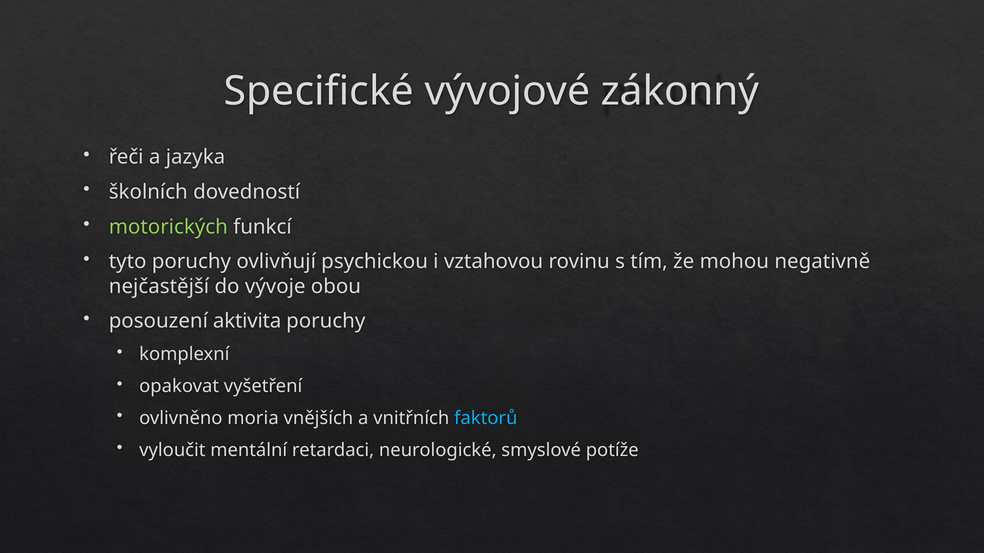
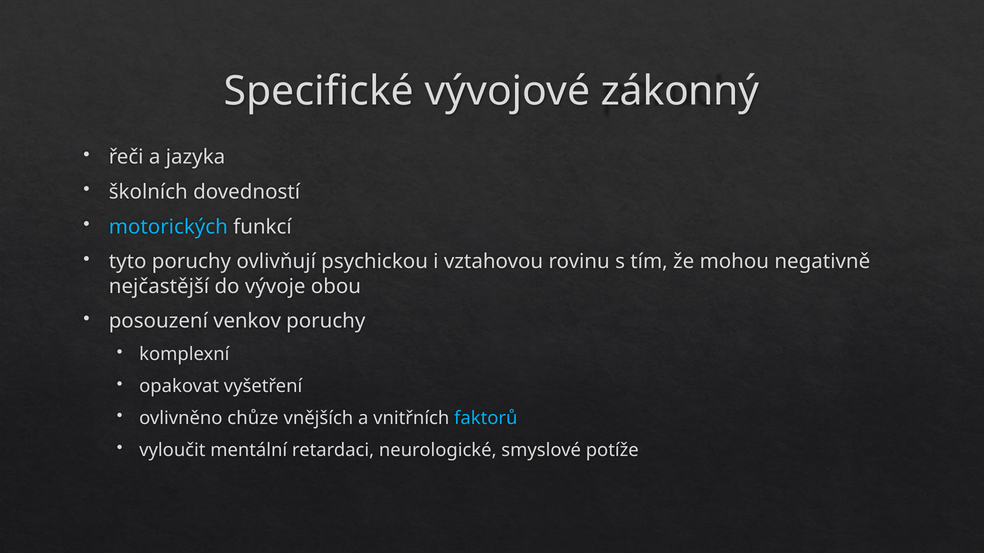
motorických colour: light green -> light blue
aktivita: aktivita -> venkov
moria: moria -> chůze
